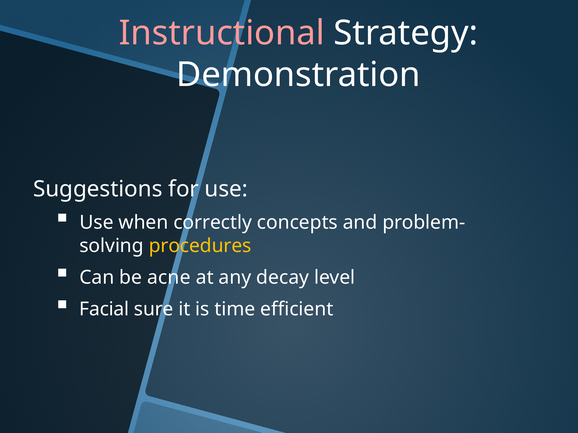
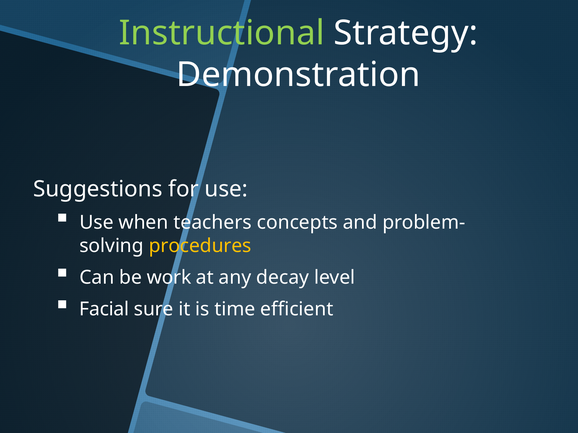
Instructional colour: pink -> light green
correctly: correctly -> teachers
acne: acne -> work
